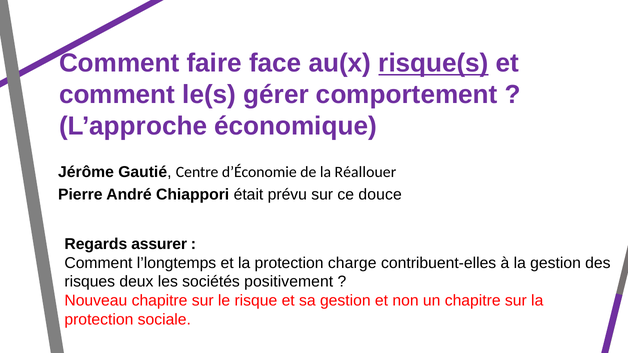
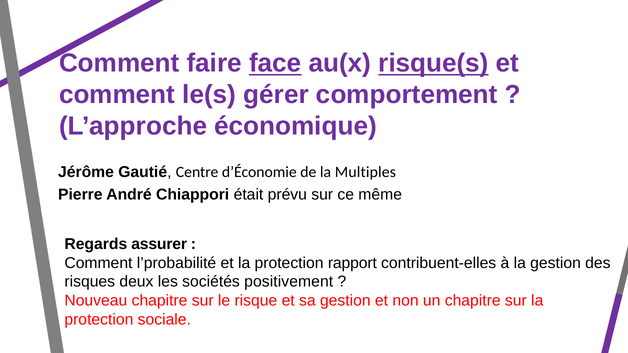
face underline: none -> present
Réallouer: Réallouer -> Multiples
douce: douce -> même
l’longtemps: l’longtemps -> l’probabilité
charge: charge -> rapport
